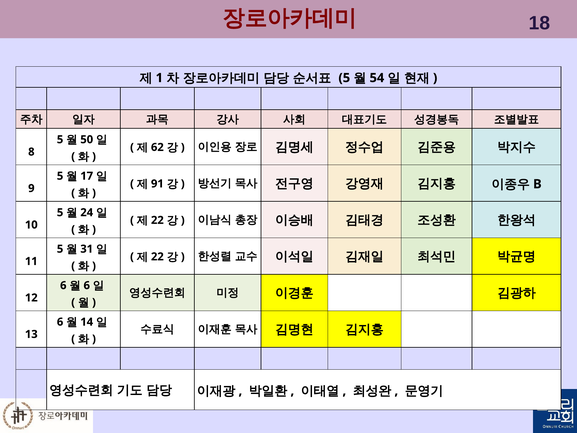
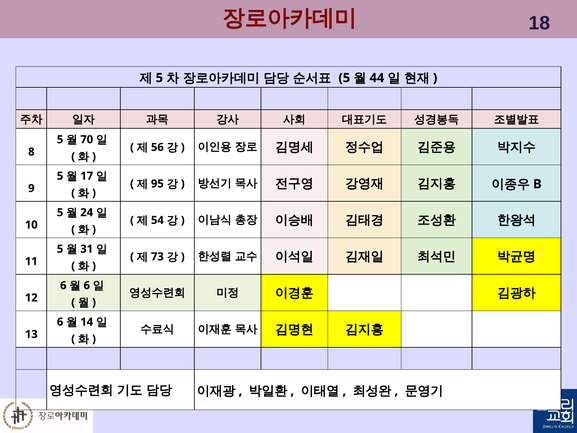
1 at (159, 78): 1 -> 5
54: 54 -> 44
50: 50 -> 70
62: 62 -> 56
91: 91 -> 95
22 at (157, 220): 22 -> 54
22 at (157, 257): 22 -> 73
